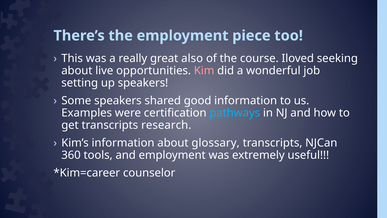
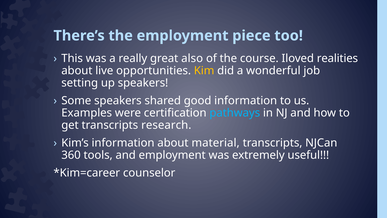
seeking: seeking -> realities
Kim colour: pink -> yellow
glossary: glossary -> material
